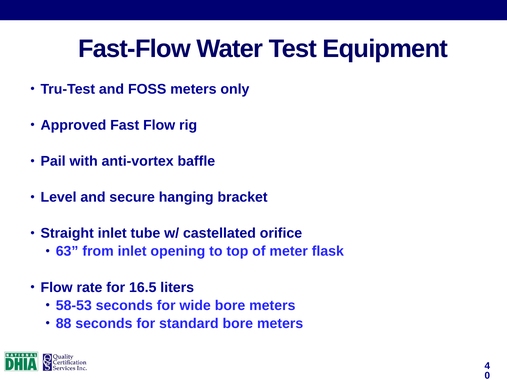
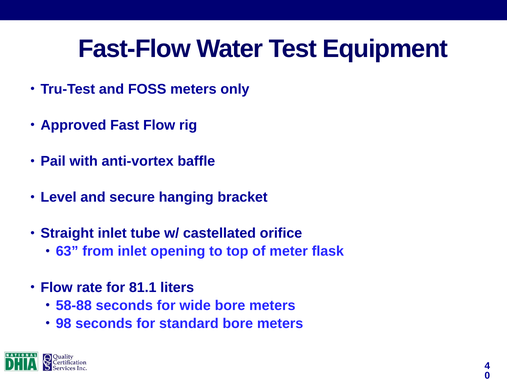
16.5: 16.5 -> 81.1
58-53: 58-53 -> 58-88
88: 88 -> 98
